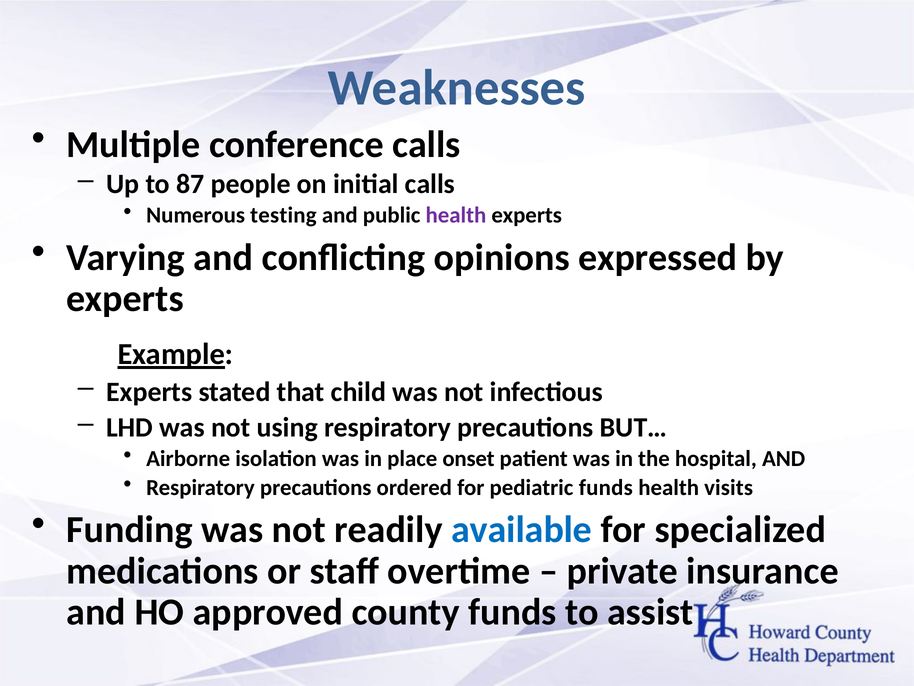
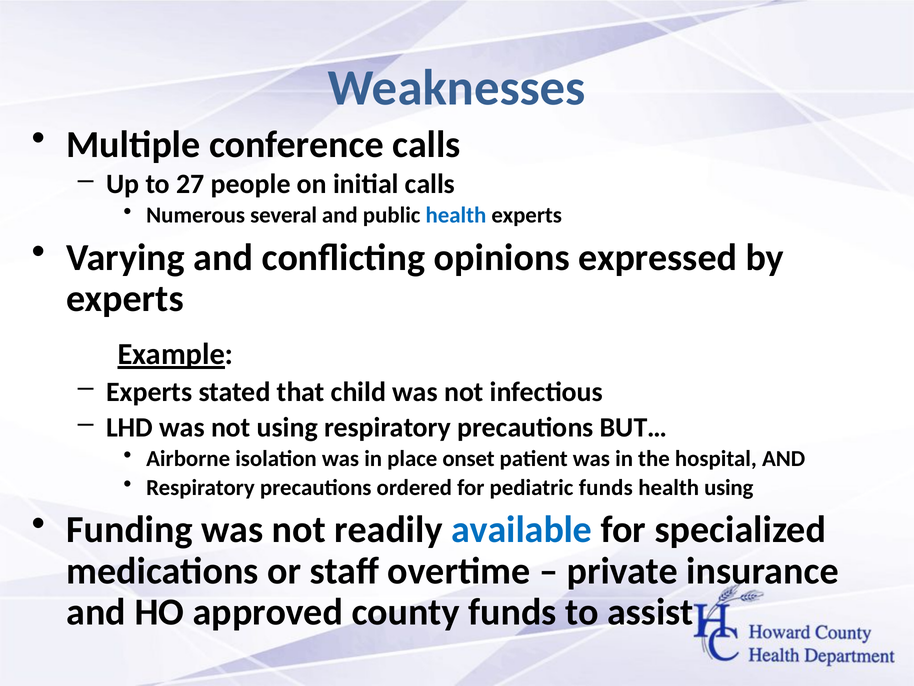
87: 87 -> 27
testing: testing -> several
health at (456, 215) colour: purple -> blue
health visits: visits -> using
